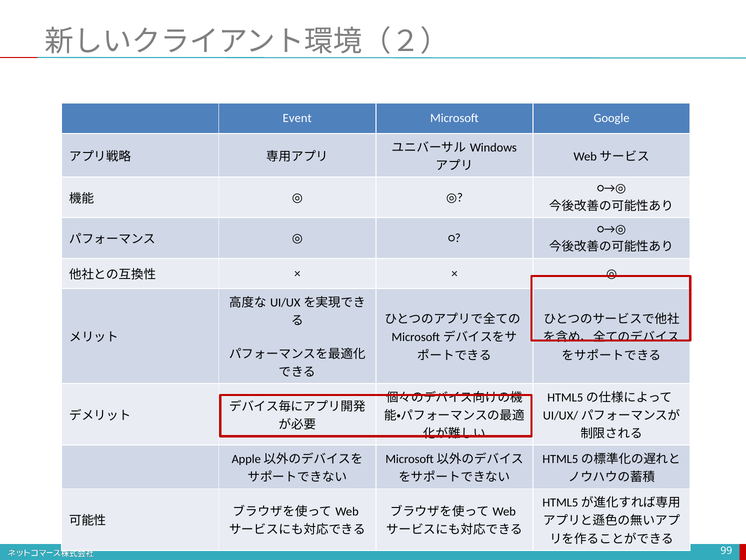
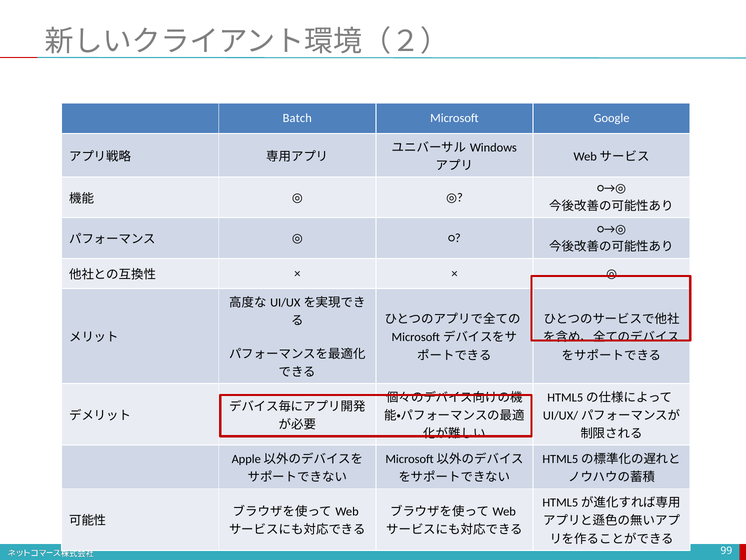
Event: Event -> Batch
